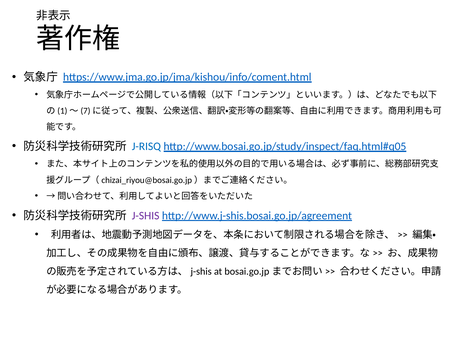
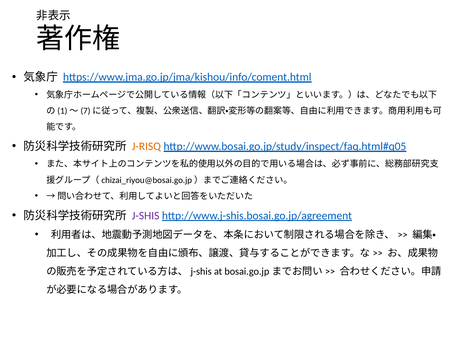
J-RISQ colour: blue -> orange
